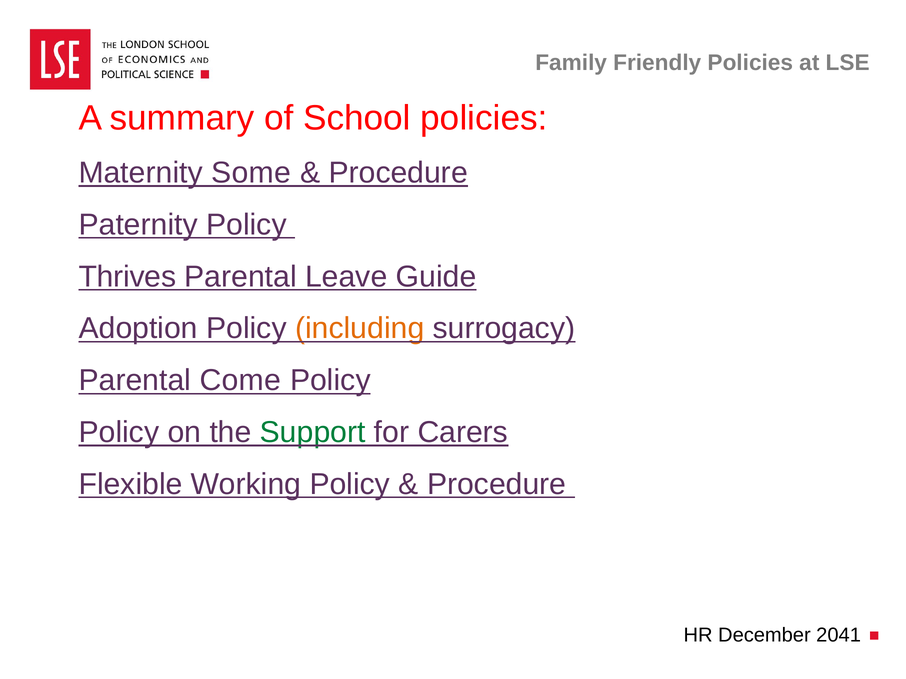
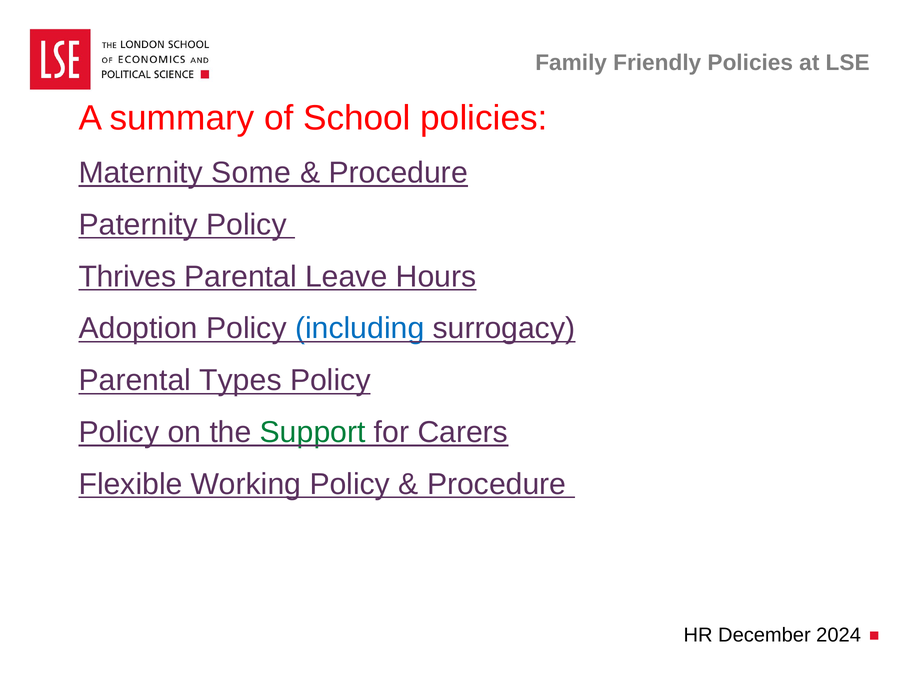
Guide: Guide -> Hours
including colour: orange -> blue
Come: Come -> Types
2041: 2041 -> 2024
